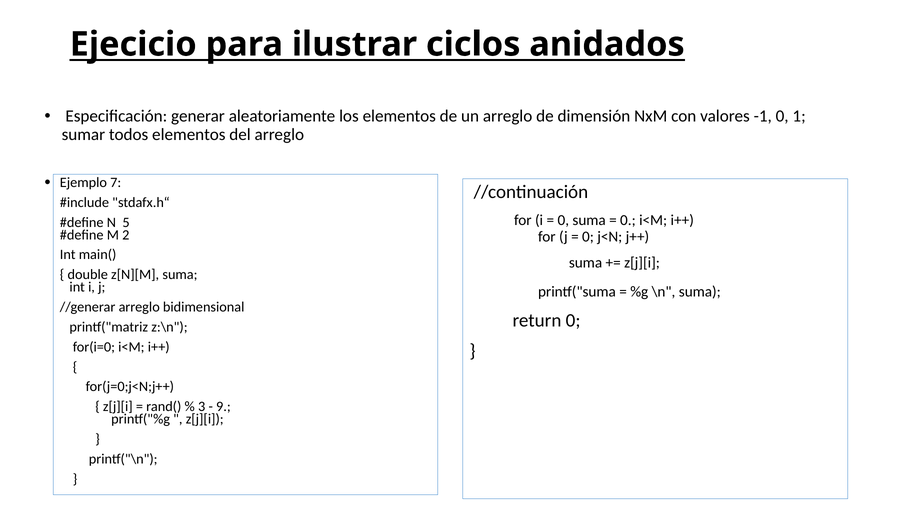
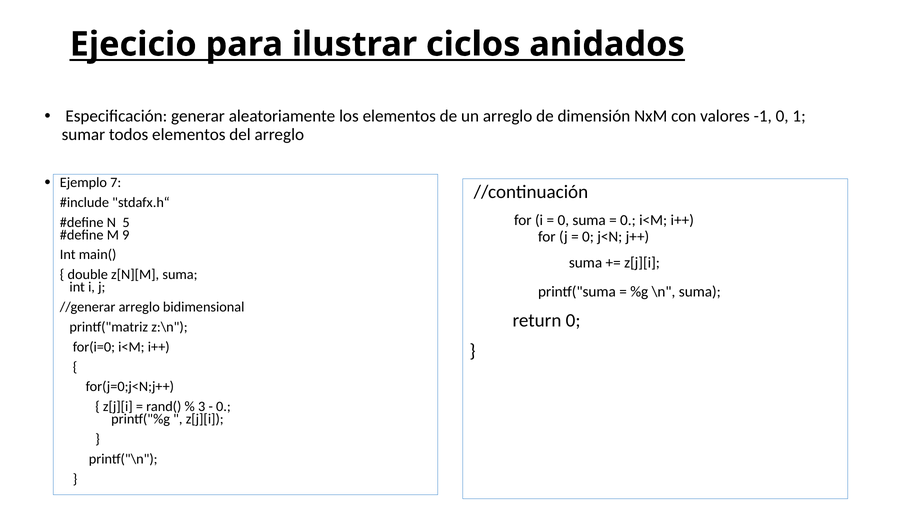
2: 2 -> 9
9 at (223, 407): 9 -> 0
